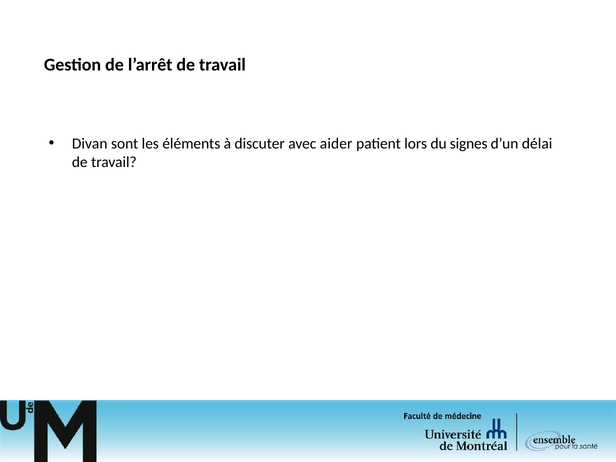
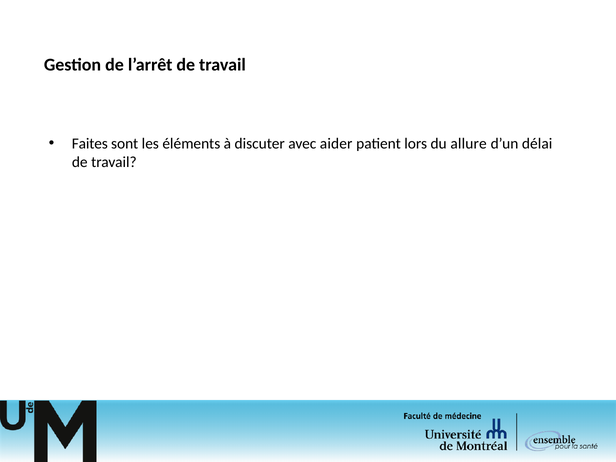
Divan: Divan -> Faites
signes: signes -> allure
